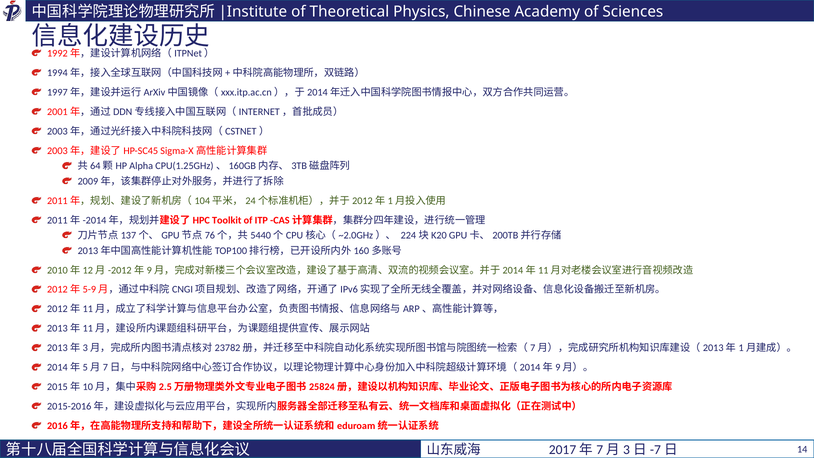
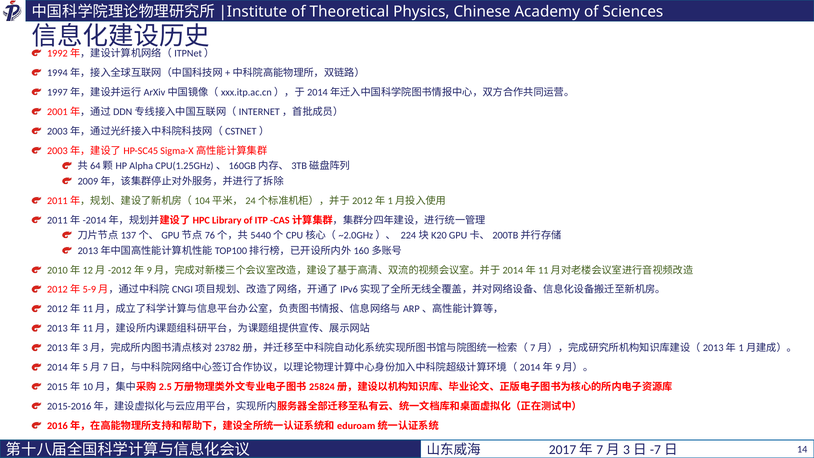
Toolkit: Toolkit -> Library
